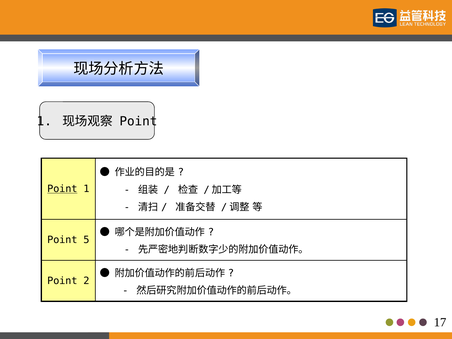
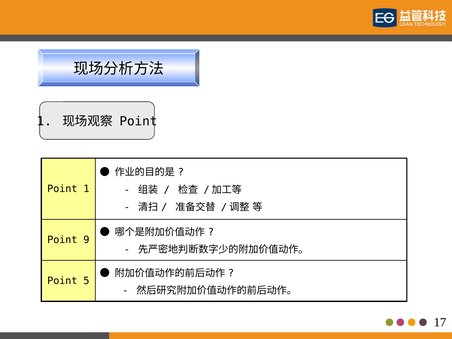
Point at (62, 189) underline: present -> none
5: 5 -> 9
2: 2 -> 5
